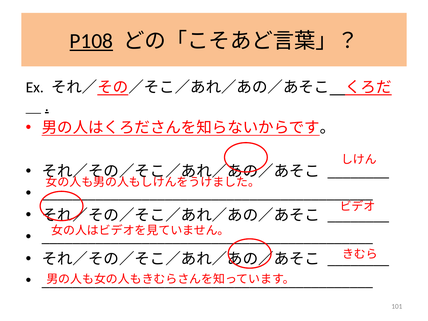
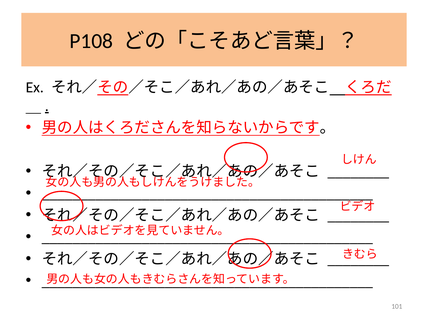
P108 underline: present -> none
